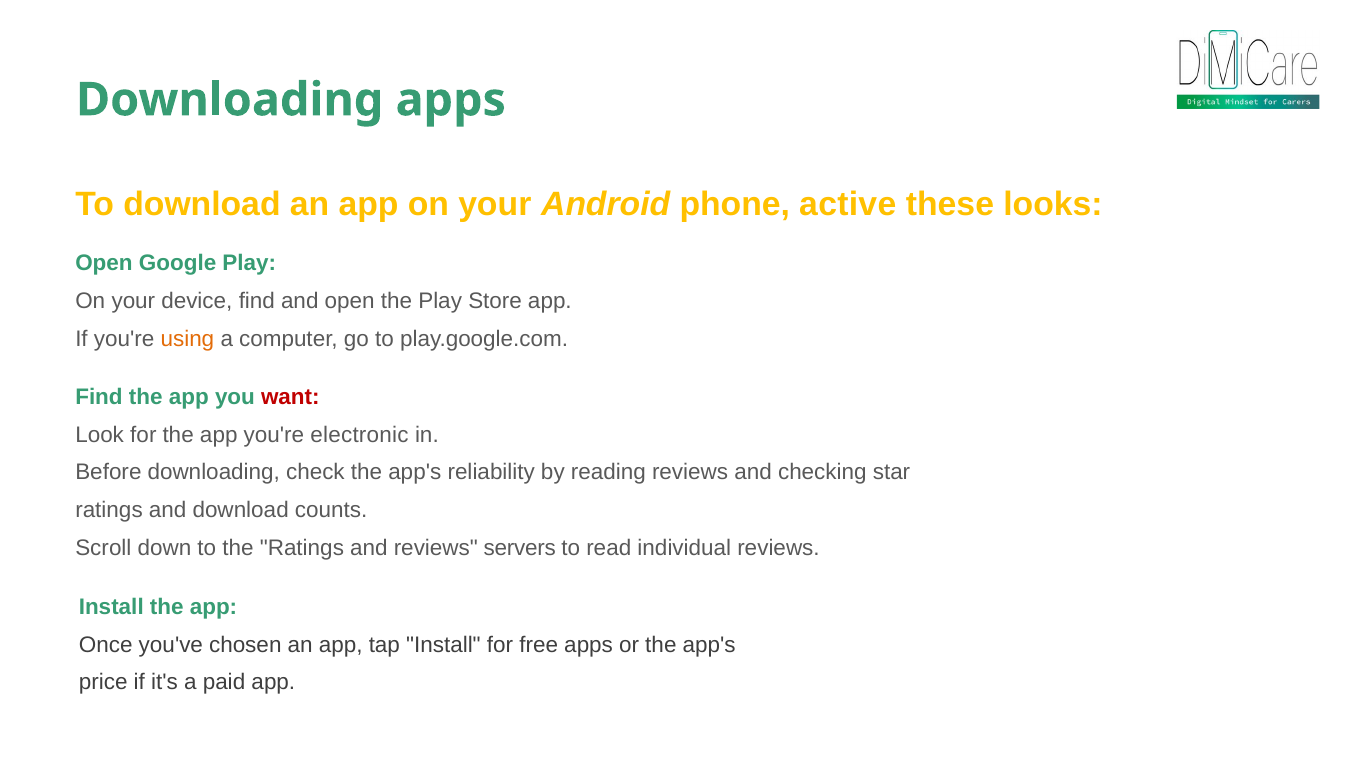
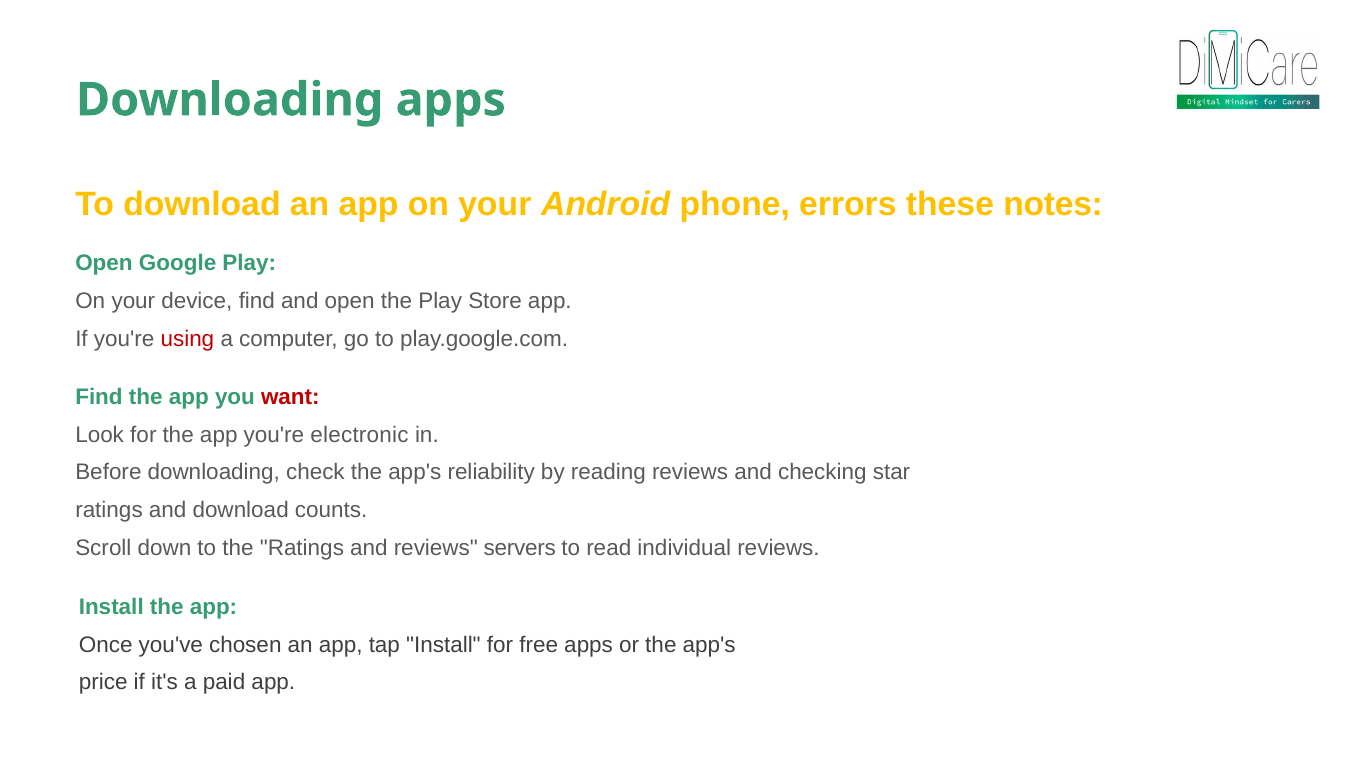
active: active -> errors
looks: looks -> notes
using colour: orange -> red
